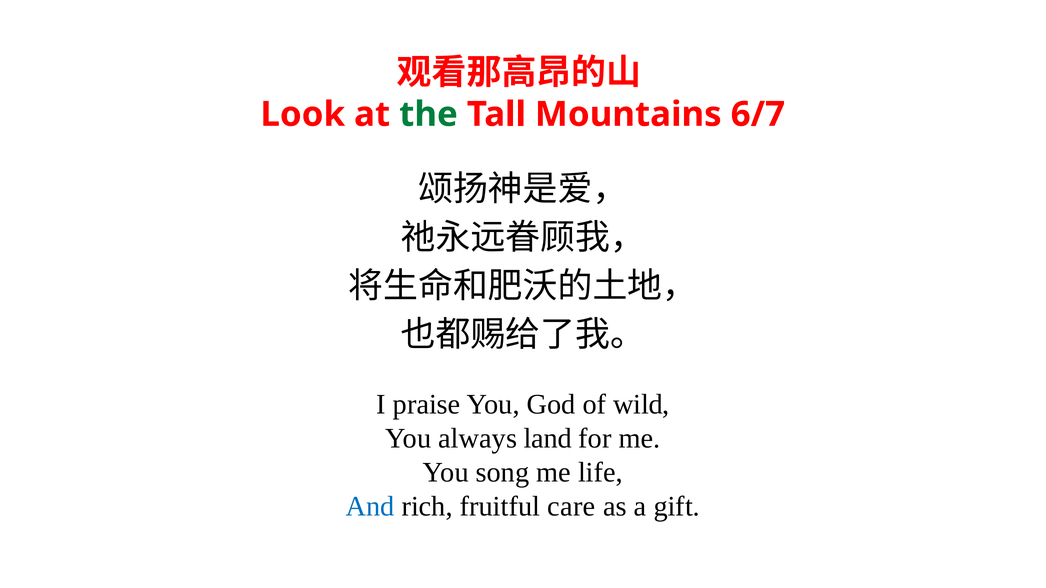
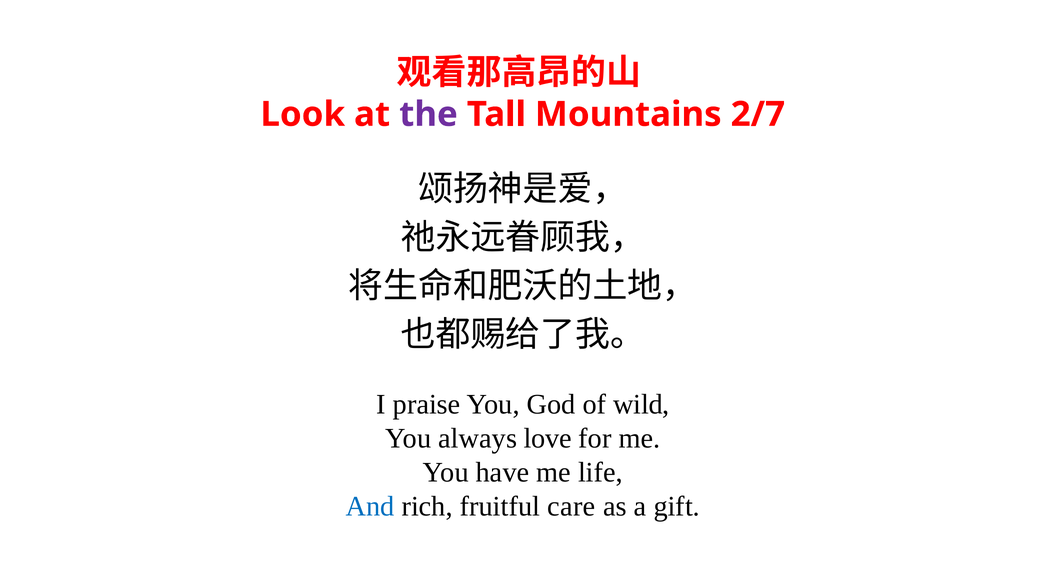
the colour: green -> purple
6/7: 6/7 -> 2/7
land: land -> love
song: song -> have
